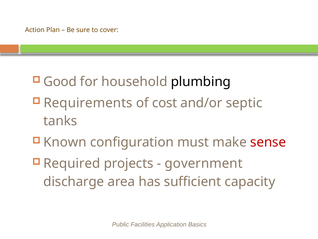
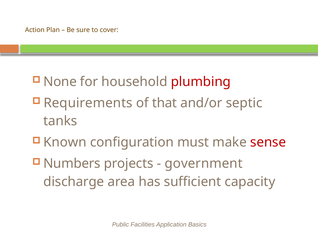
Good: Good -> None
plumbing colour: black -> red
cost: cost -> that
Required: Required -> Numbers
